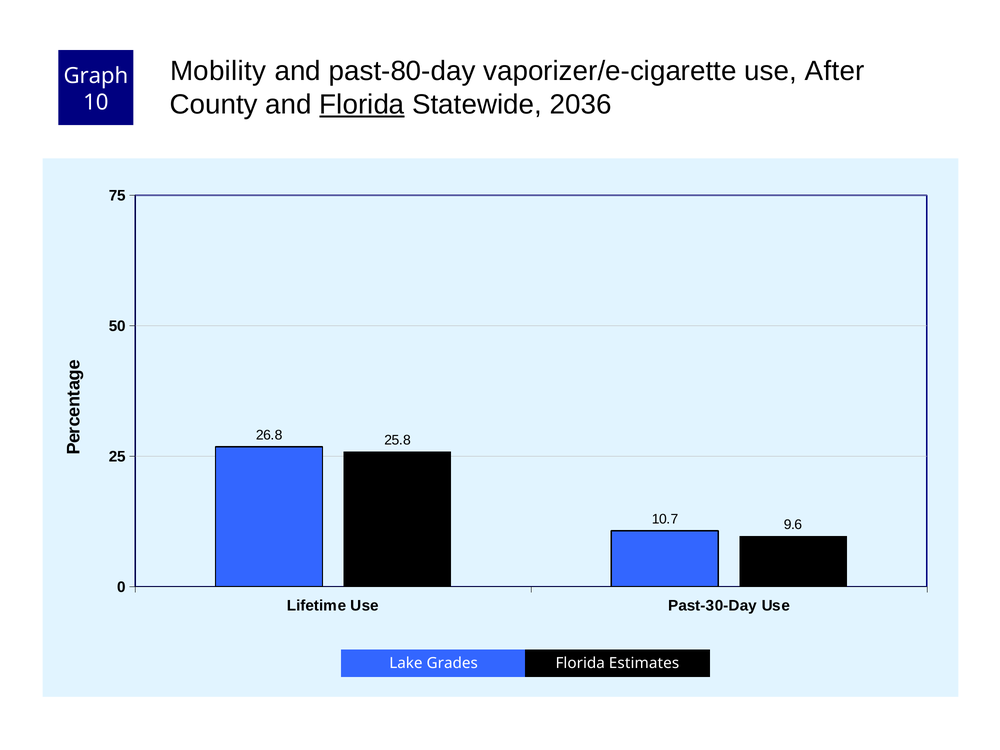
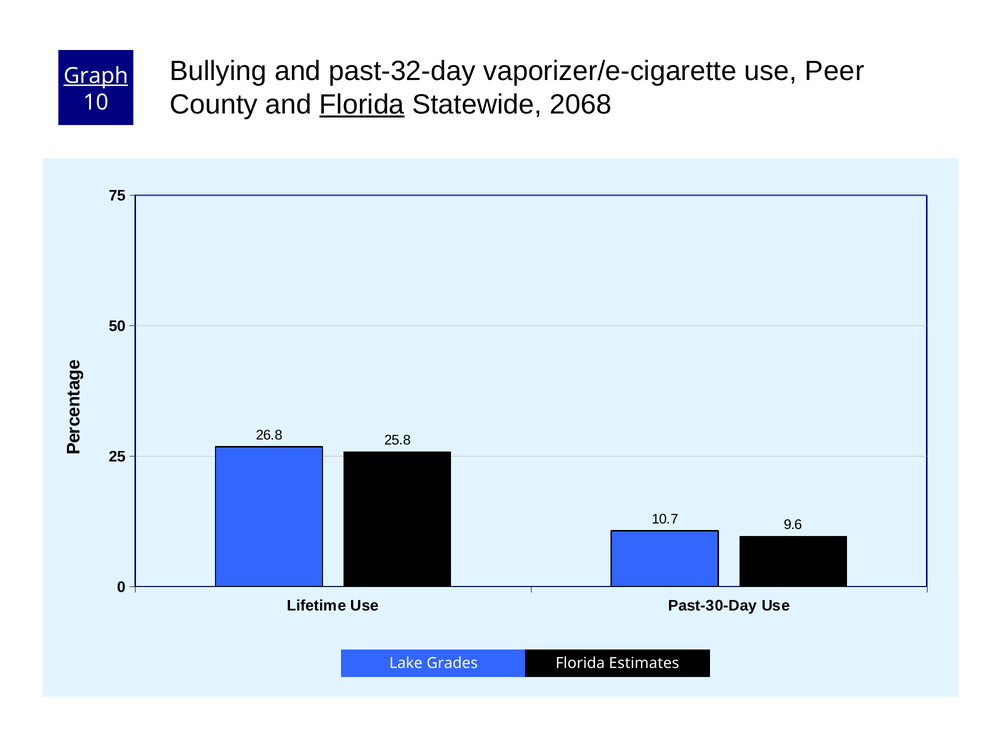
Mobility: Mobility -> Bullying
past-80-day: past-80-day -> past-32-day
After: After -> Peer
Graph underline: none -> present
2036: 2036 -> 2068
